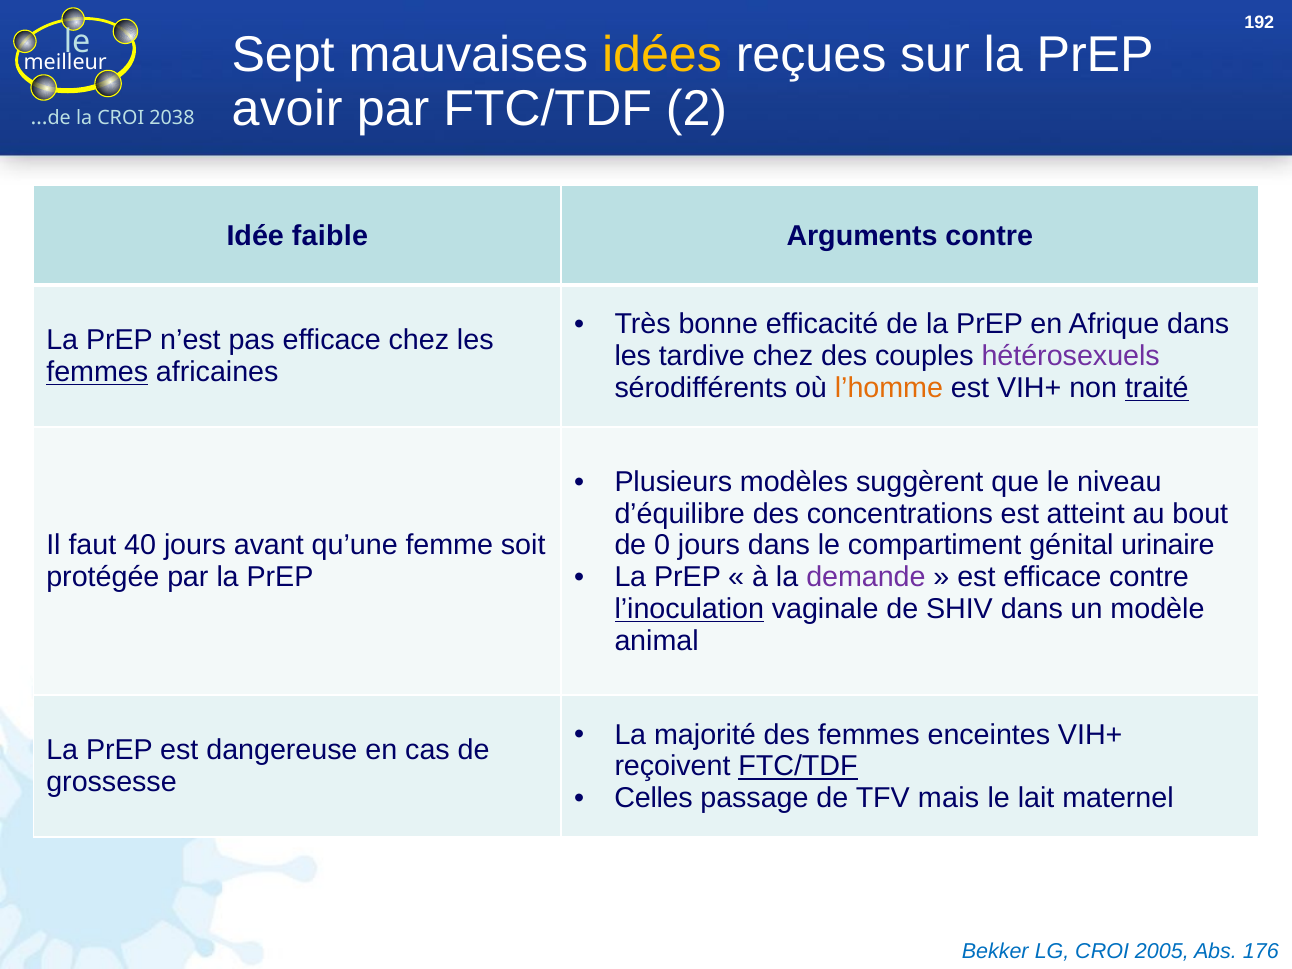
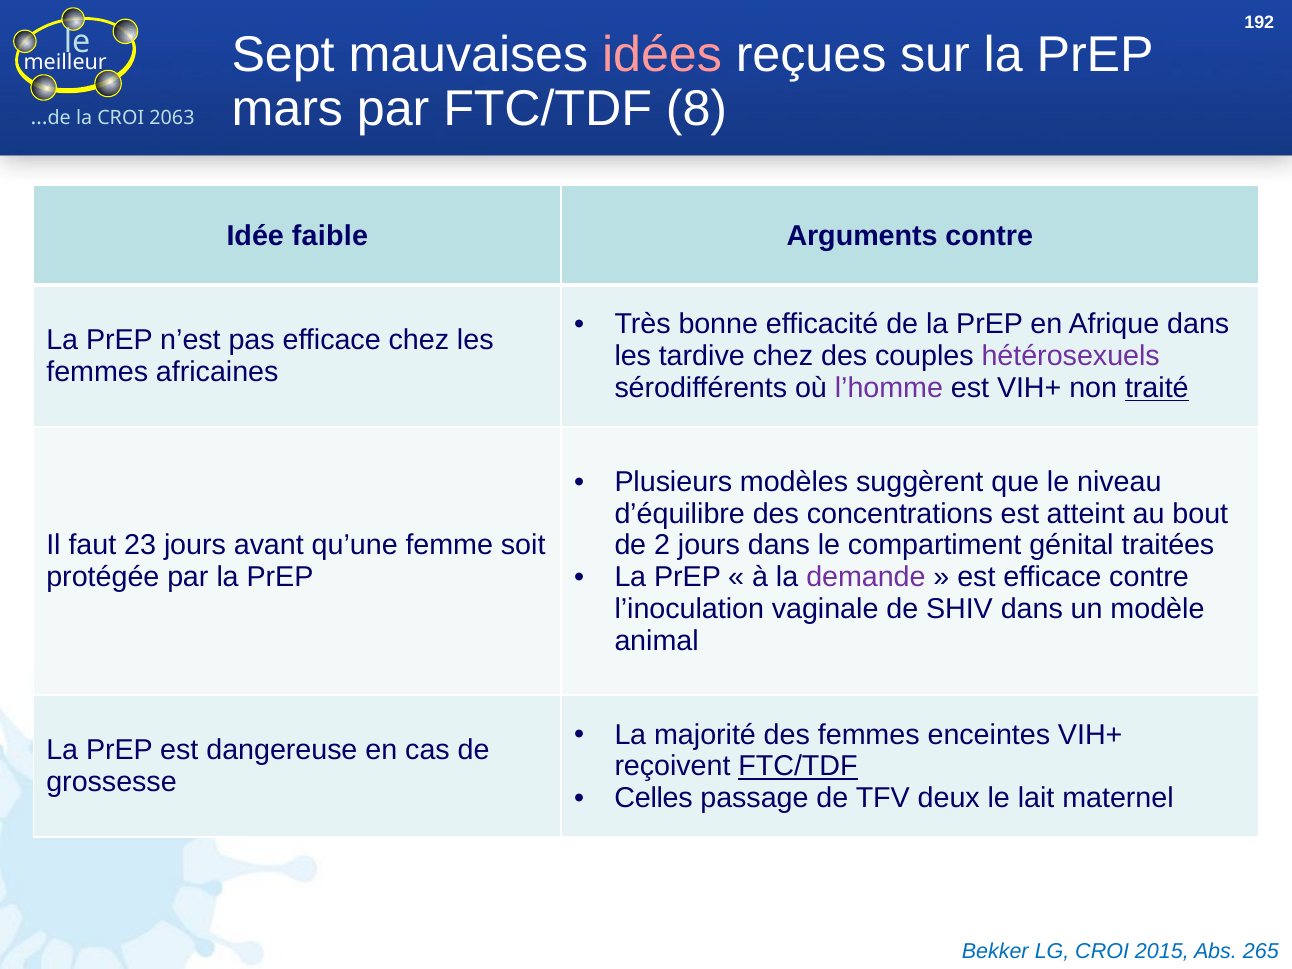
idées colour: yellow -> pink
avoir: avoir -> mars
2: 2 -> 8
2038: 2038 -> 2063
femmes at (97, 372) underline: present -> none
l’homme colour: orange -> purple
40: 40 -> 23
0: 0 -> 2
urinaire: urinaire -> traitées
l’inoculation underline: present -> none
mais: mais -> deux
2005: 2005 -> 2015
176: 176 -> 265
